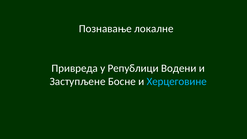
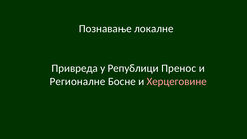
Водени: Водени -> Пренос
Заступљене: Заступљене -> Регионалне
Херцеговине colour: light blue -> pink
